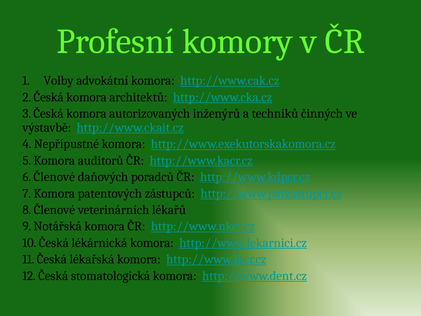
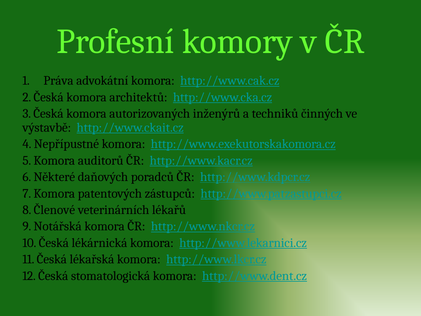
Volby: Volby -> Práva
6 Členové: Členové -> Některé
